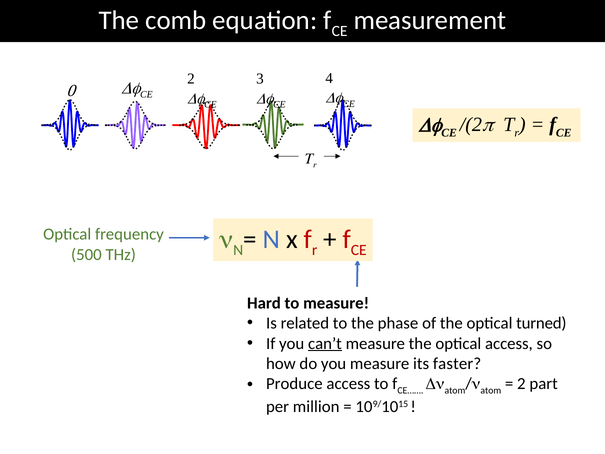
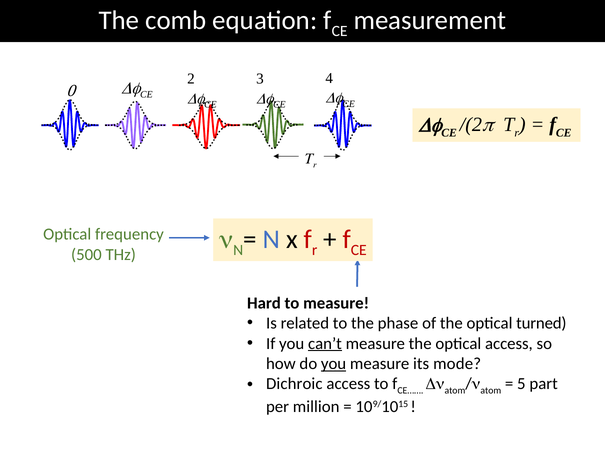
you at (334, 363) underline: none -> present
faster: faster -> mode
Produce: Produce -> Dichroic
2 at (521, 384): 2 -> 5
